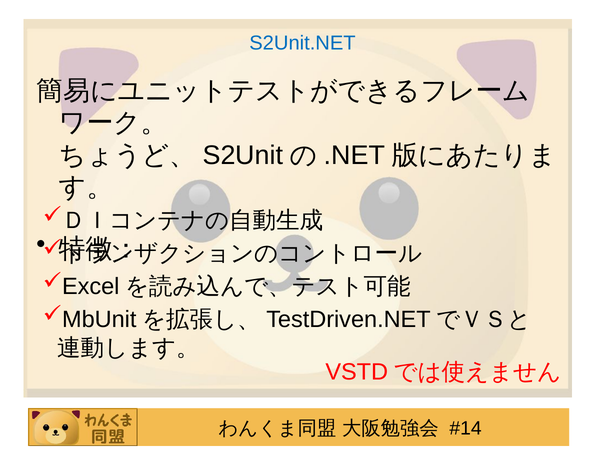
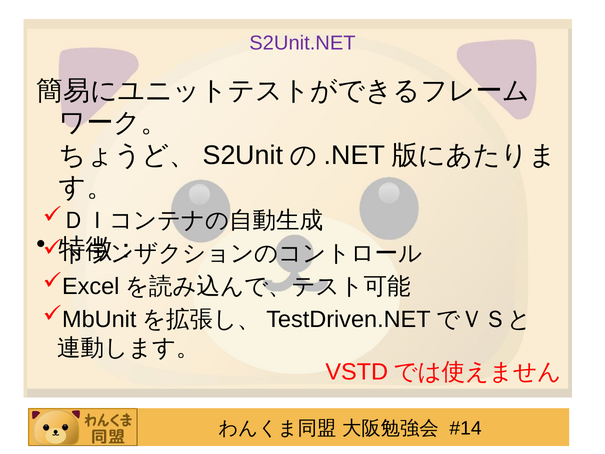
S2Unit.NET colour: blue -> purple
